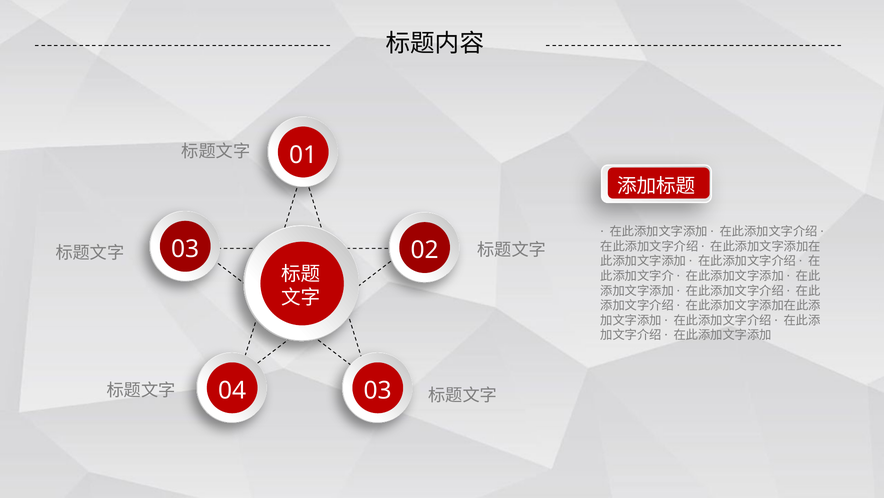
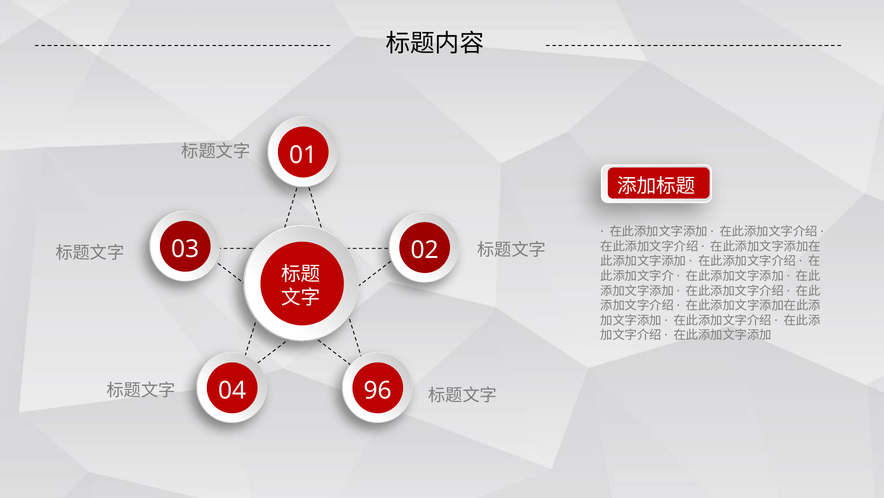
04 03: 03 -> 96
